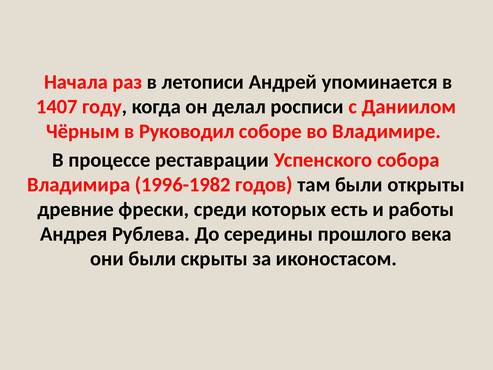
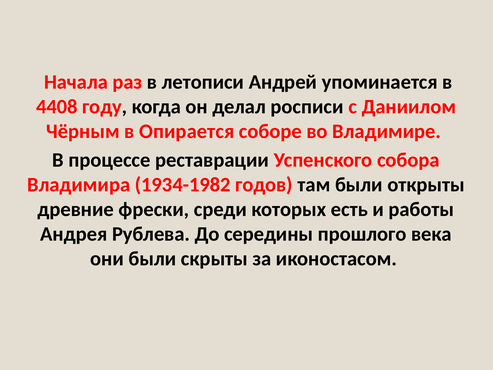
1407: 1407 -> 4408
Руководил: Руководил -> Опирается
1996-1982: 1996-1982 -> 1934-1982
